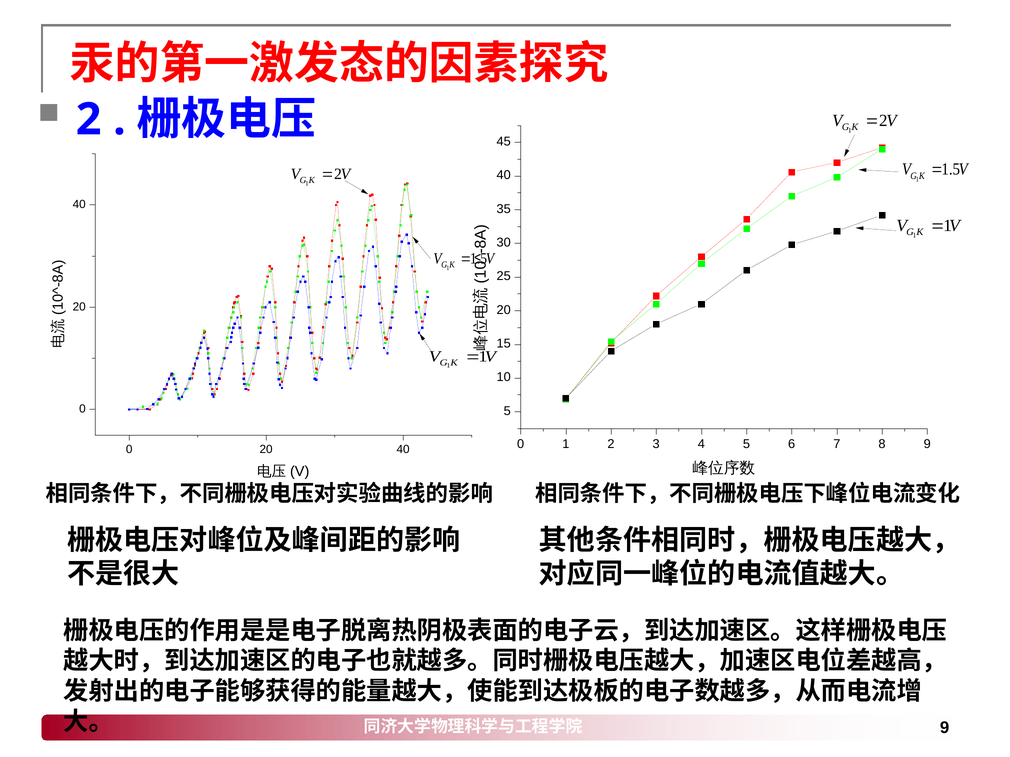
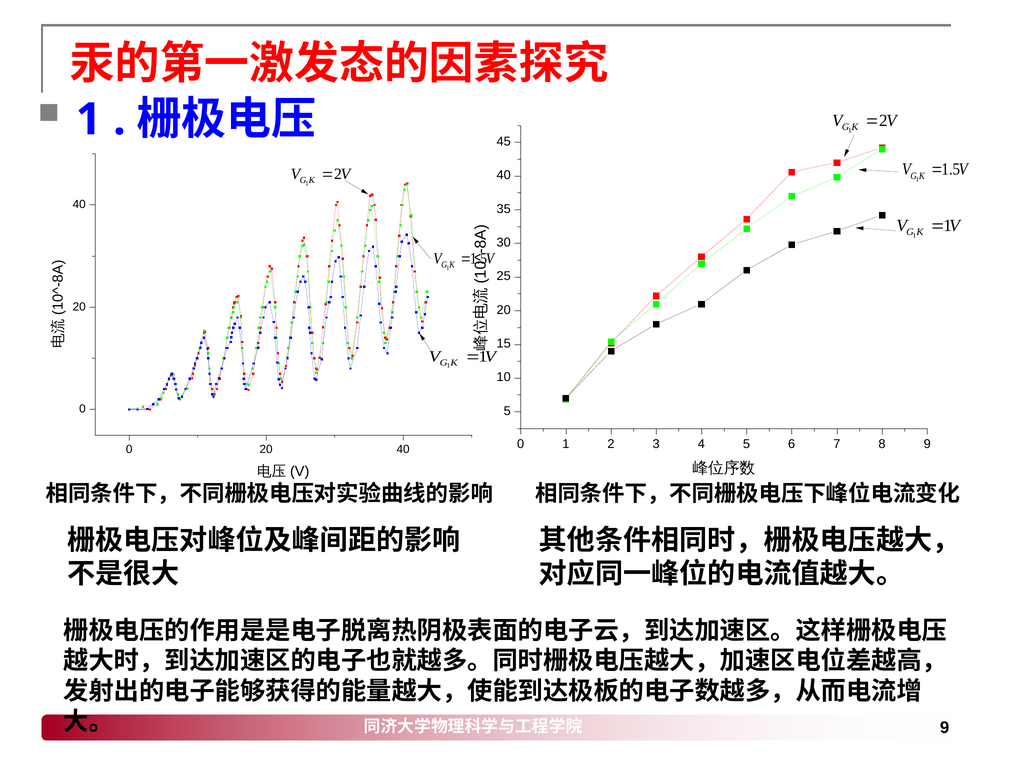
2 at (89, 120): 2 -> 1
